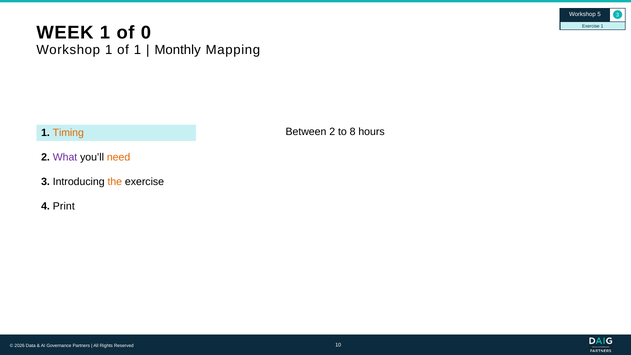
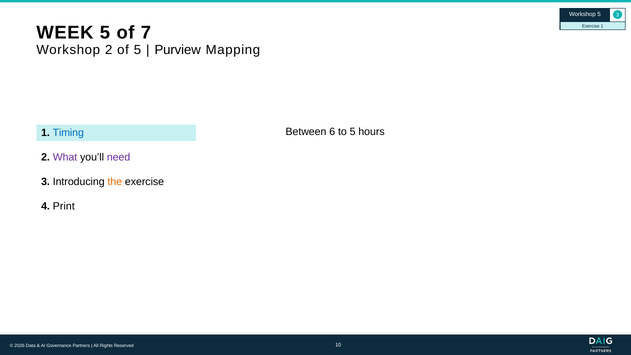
WEEK 1: 1 -> 5
0: 0 -> 7
Workshop 1: 1 -> 2
of 1: 1 -> 5
Monthly: Monthly -> Purview
Between 2: 2 -> 6
to 8: 8 -> 5
Timing colour: orange -> blue
need colour: orange -> purple
